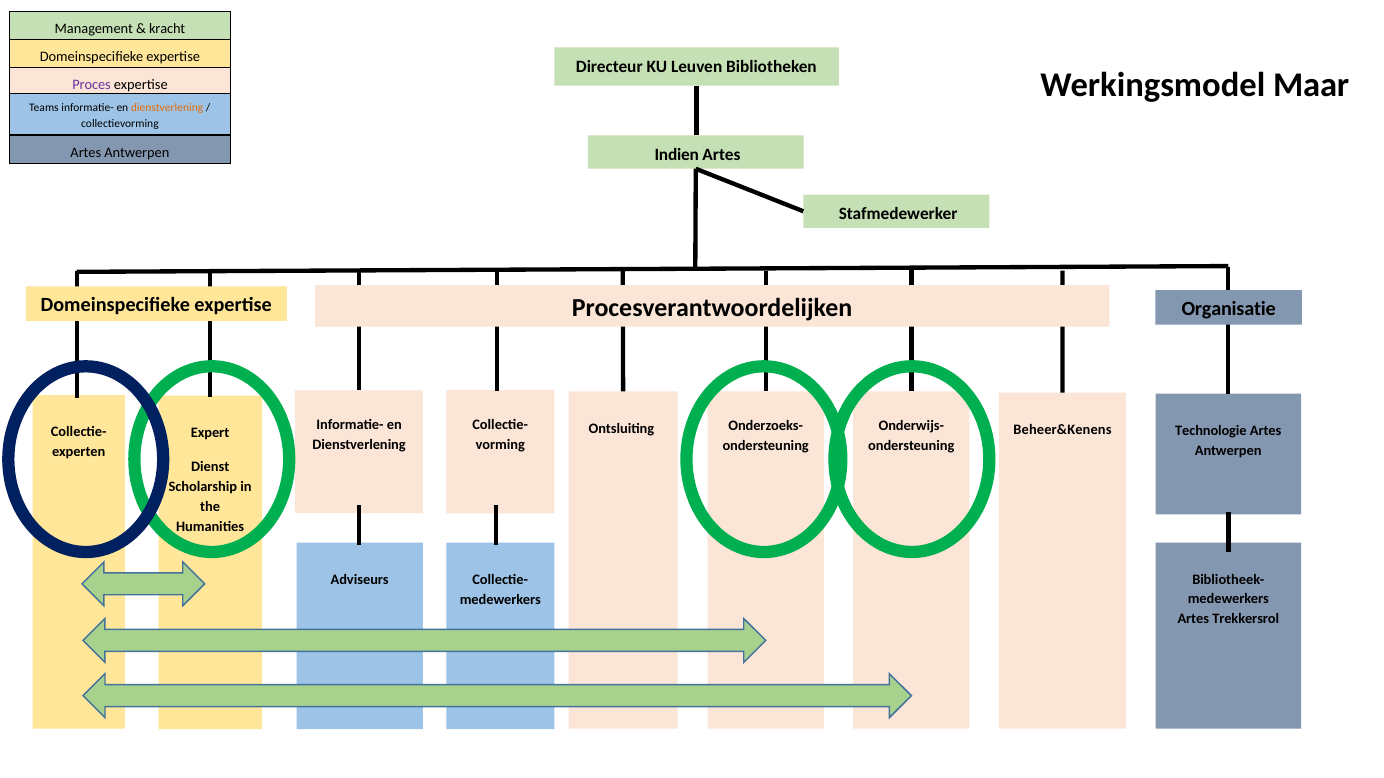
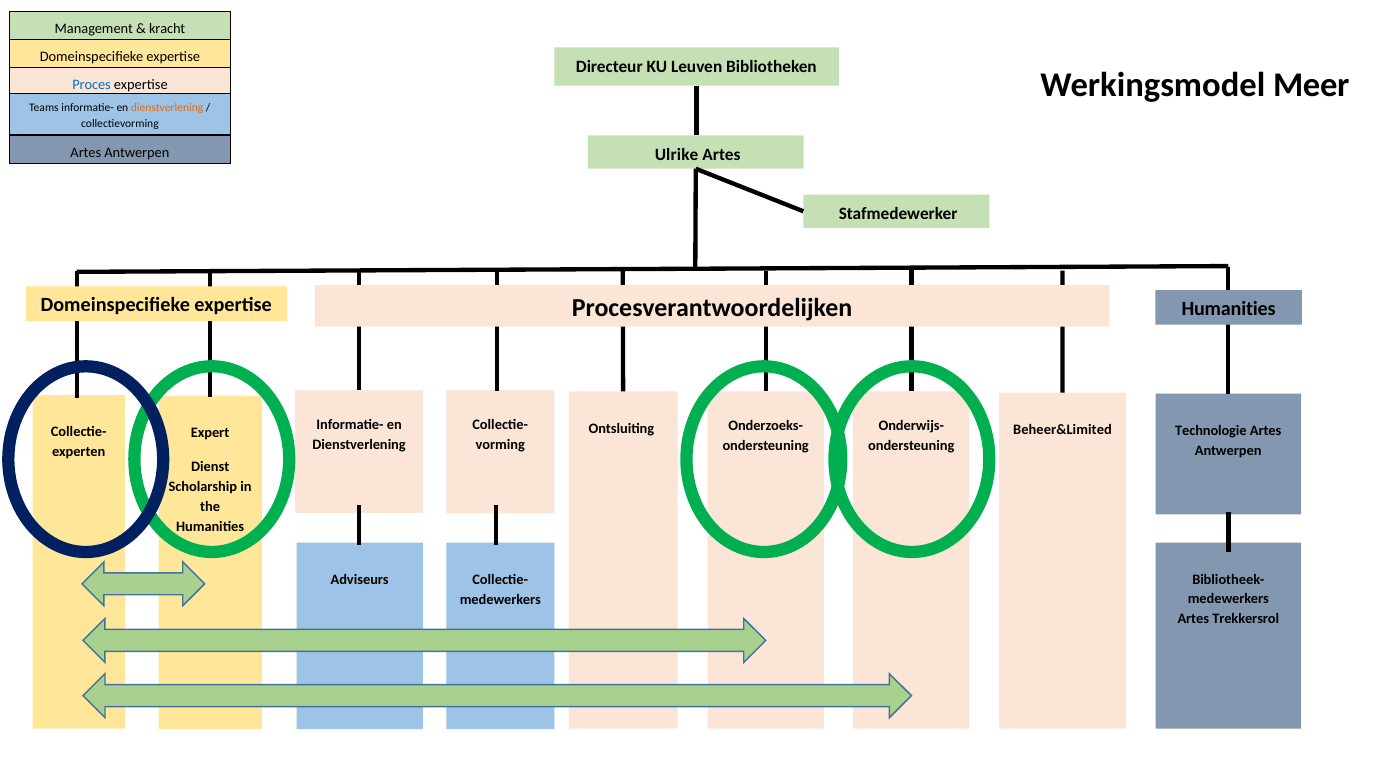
Maar: Maar -> Meer
Proces colour: purple -> blue
Indien: Indien -> Ulrike
expertise Organisatie: Organisatie -> Humanities
Beheer&Kenens: Beheer&Kenens -> Beheer&Limited
